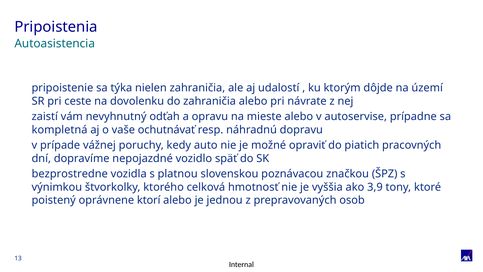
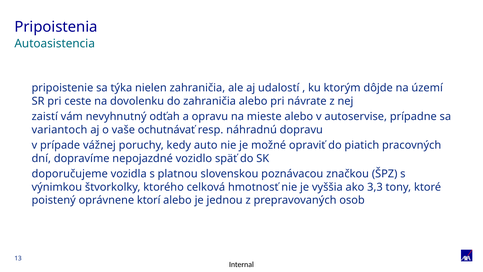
kompletná: kompletná -> variantoch
bezprostredne: bezprostredne -> doporučujeme
3,9: 3,9 -> 3,3
